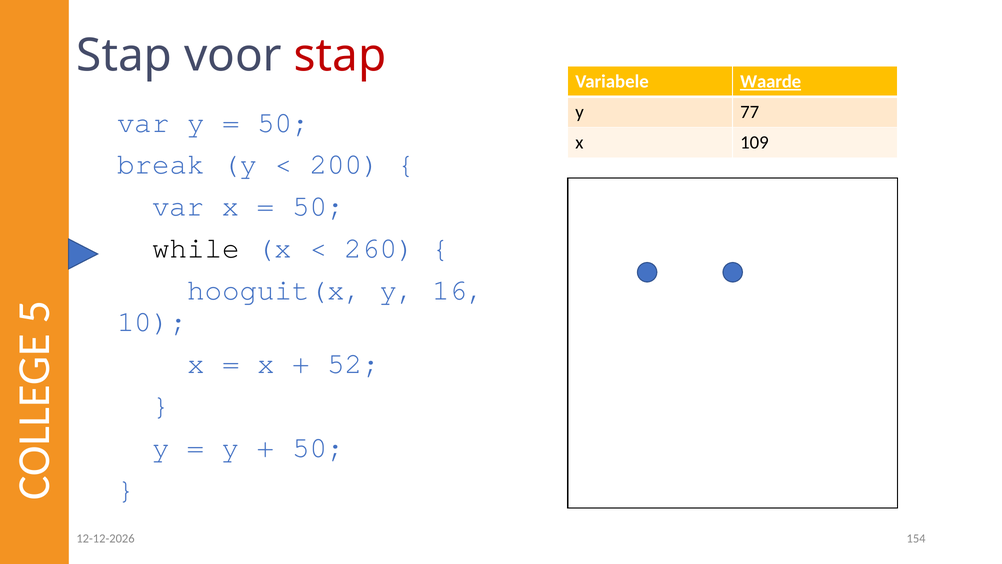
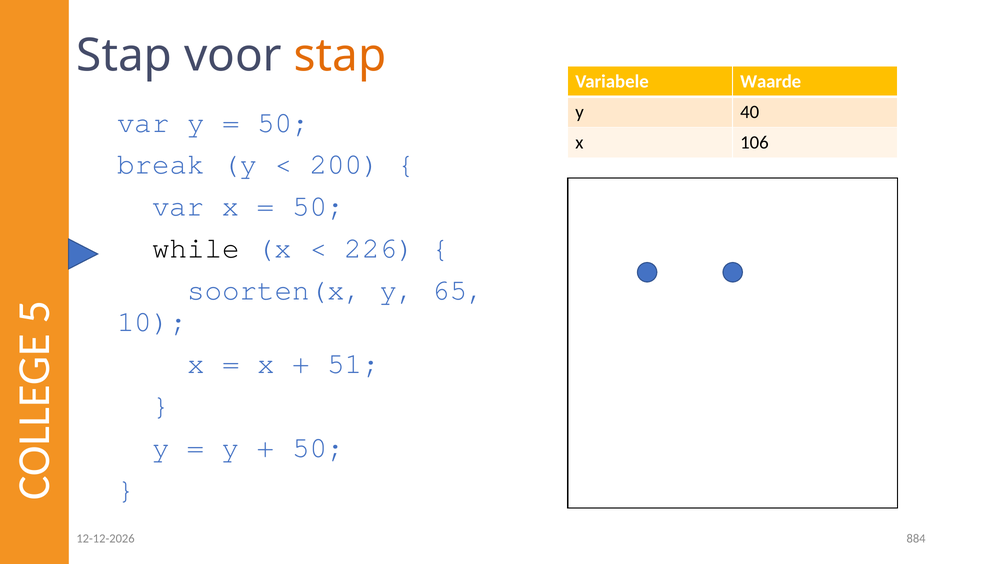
stap at (340, 56) colour: red -> orange
Waarde underline: present -> none
77: 77 -> 40
109: 109 -> 106
260: 260 -> 226
hooguit(x: hooguit(x -> soorten(x
16: 16 -> 65
52: 52 -> 51
154: 154 -> 884
